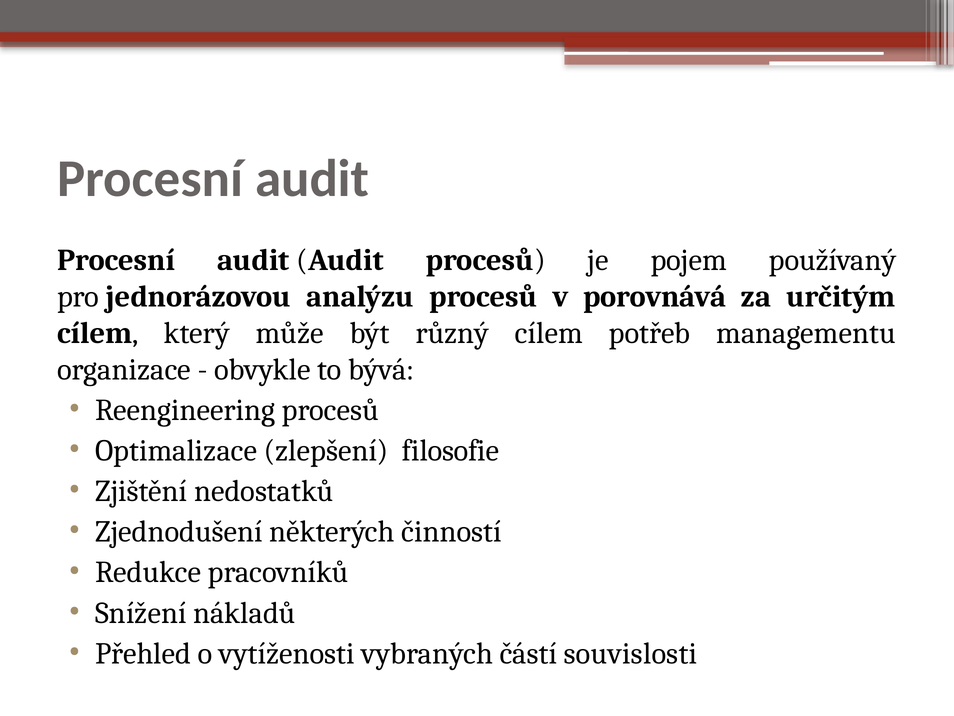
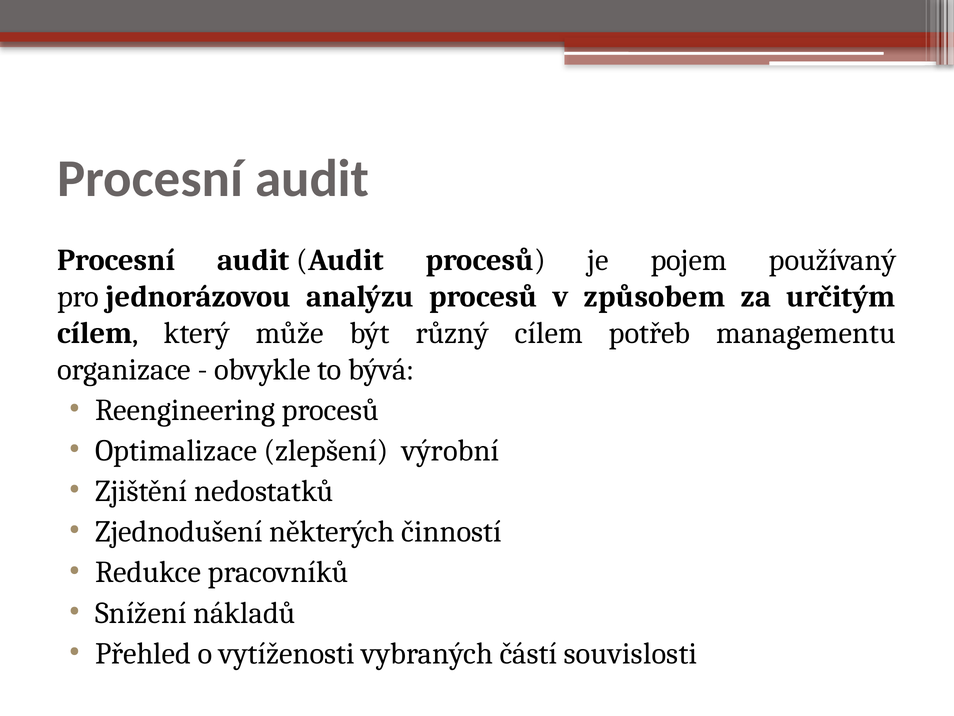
porovnává: porovnává -> způsobem
filosofie: filosofie -> výrobní
